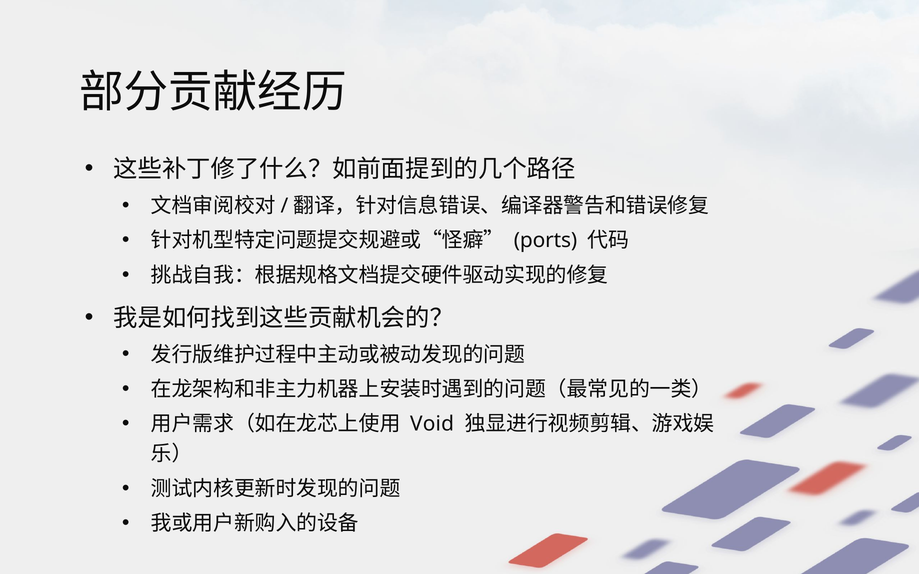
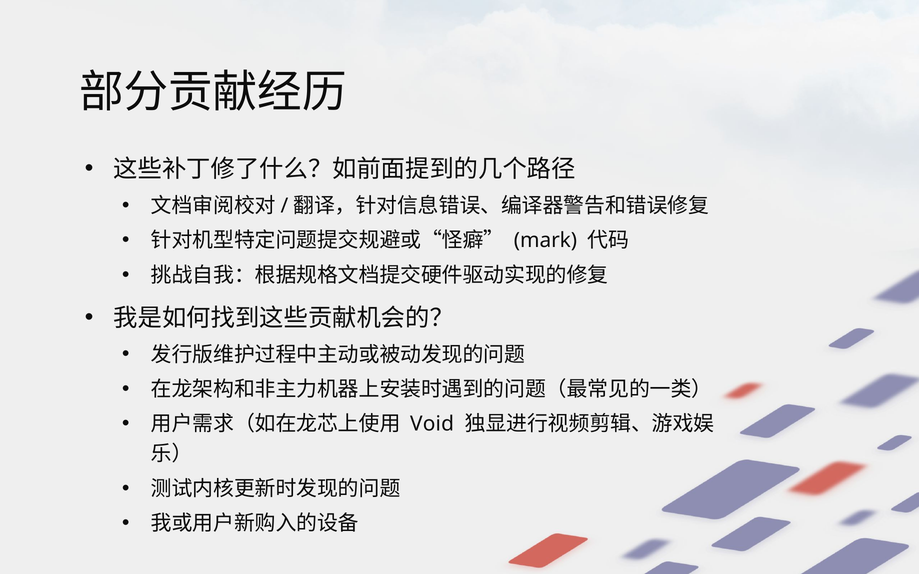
ports: ports -> mark
